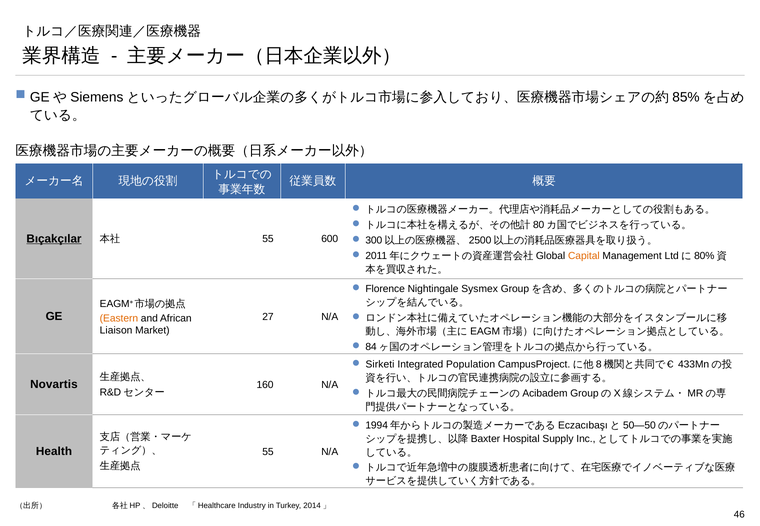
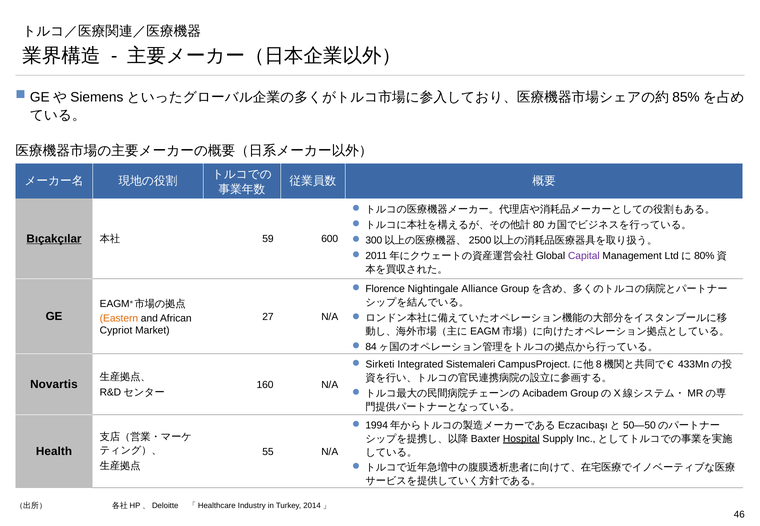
55 at (268, 239): 55 -> 59
Capital colour: orange -> purple
Sysmex: Sysmex -> Alliance
Liaison: Liaison -> Cypriot
Population: Population -> Sistemaleri
Hospital underline: none -> present
